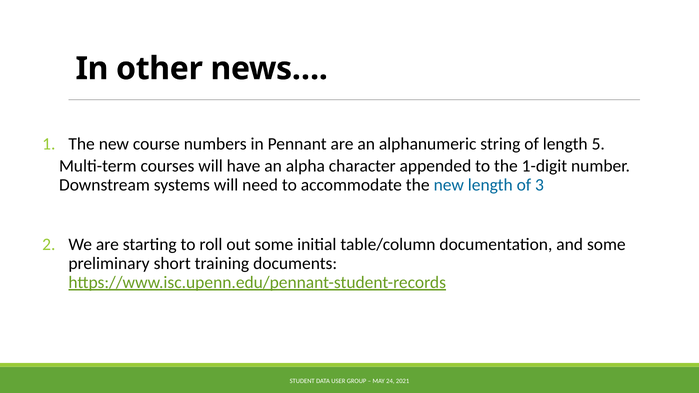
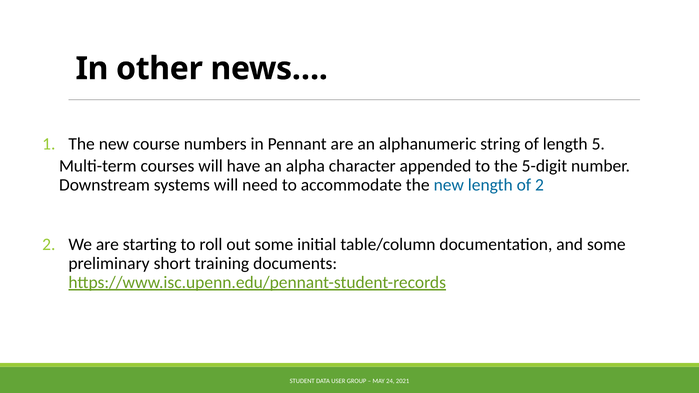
1-digit: 1-digit -> 5-digit
of 3: 3 -> 2
